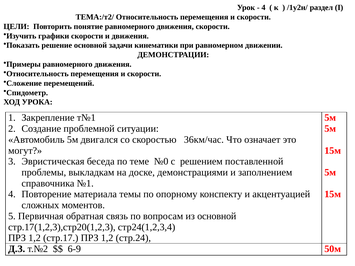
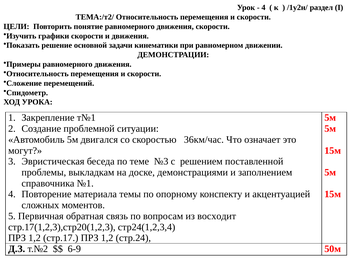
№0: №0 -> №3
из основной: основной -> восходит
